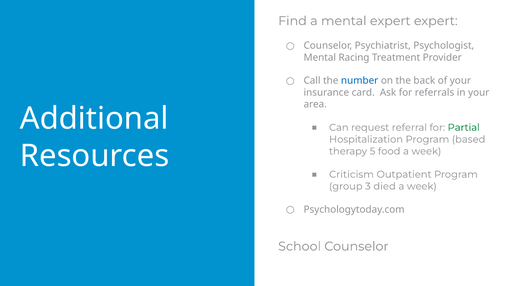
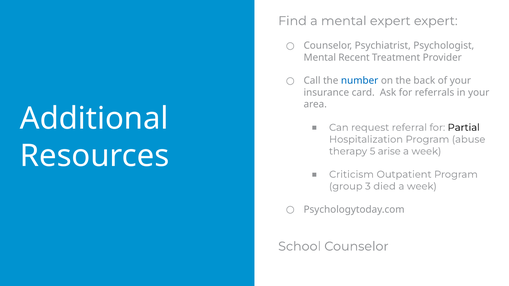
Racing: Racing -> Recent
Partial colour: green -> black
based: based -> abuse
food: food -> arise
